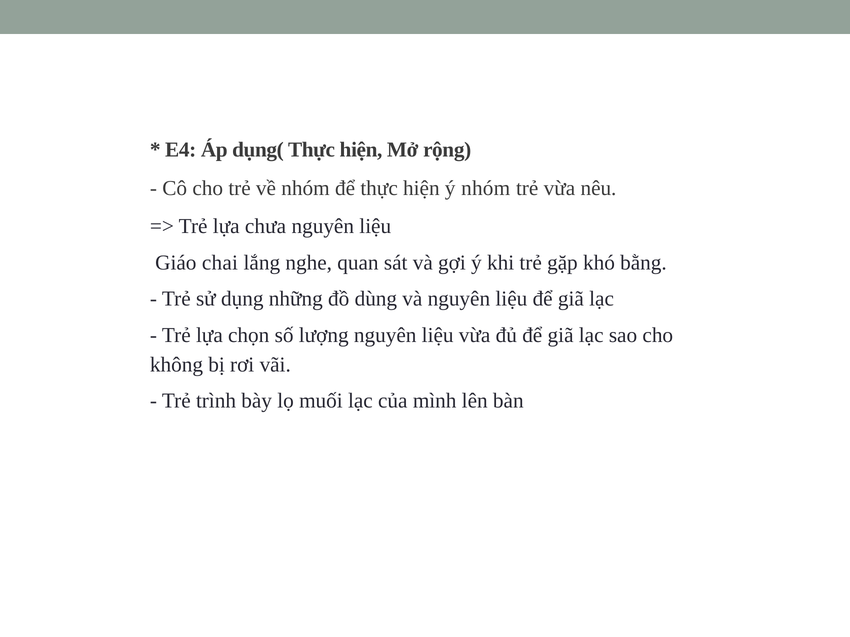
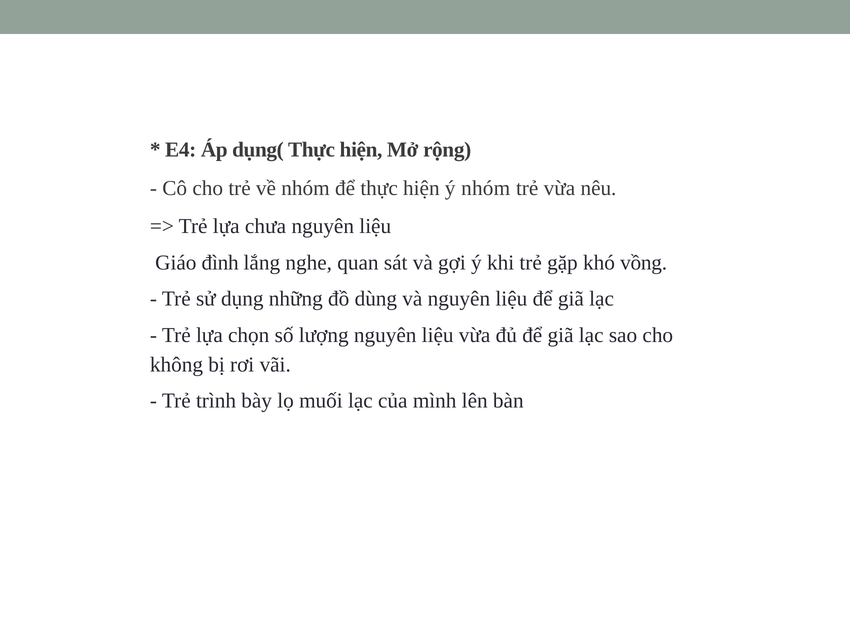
chai: chai -> đình
bằng: bằng -> vồng
